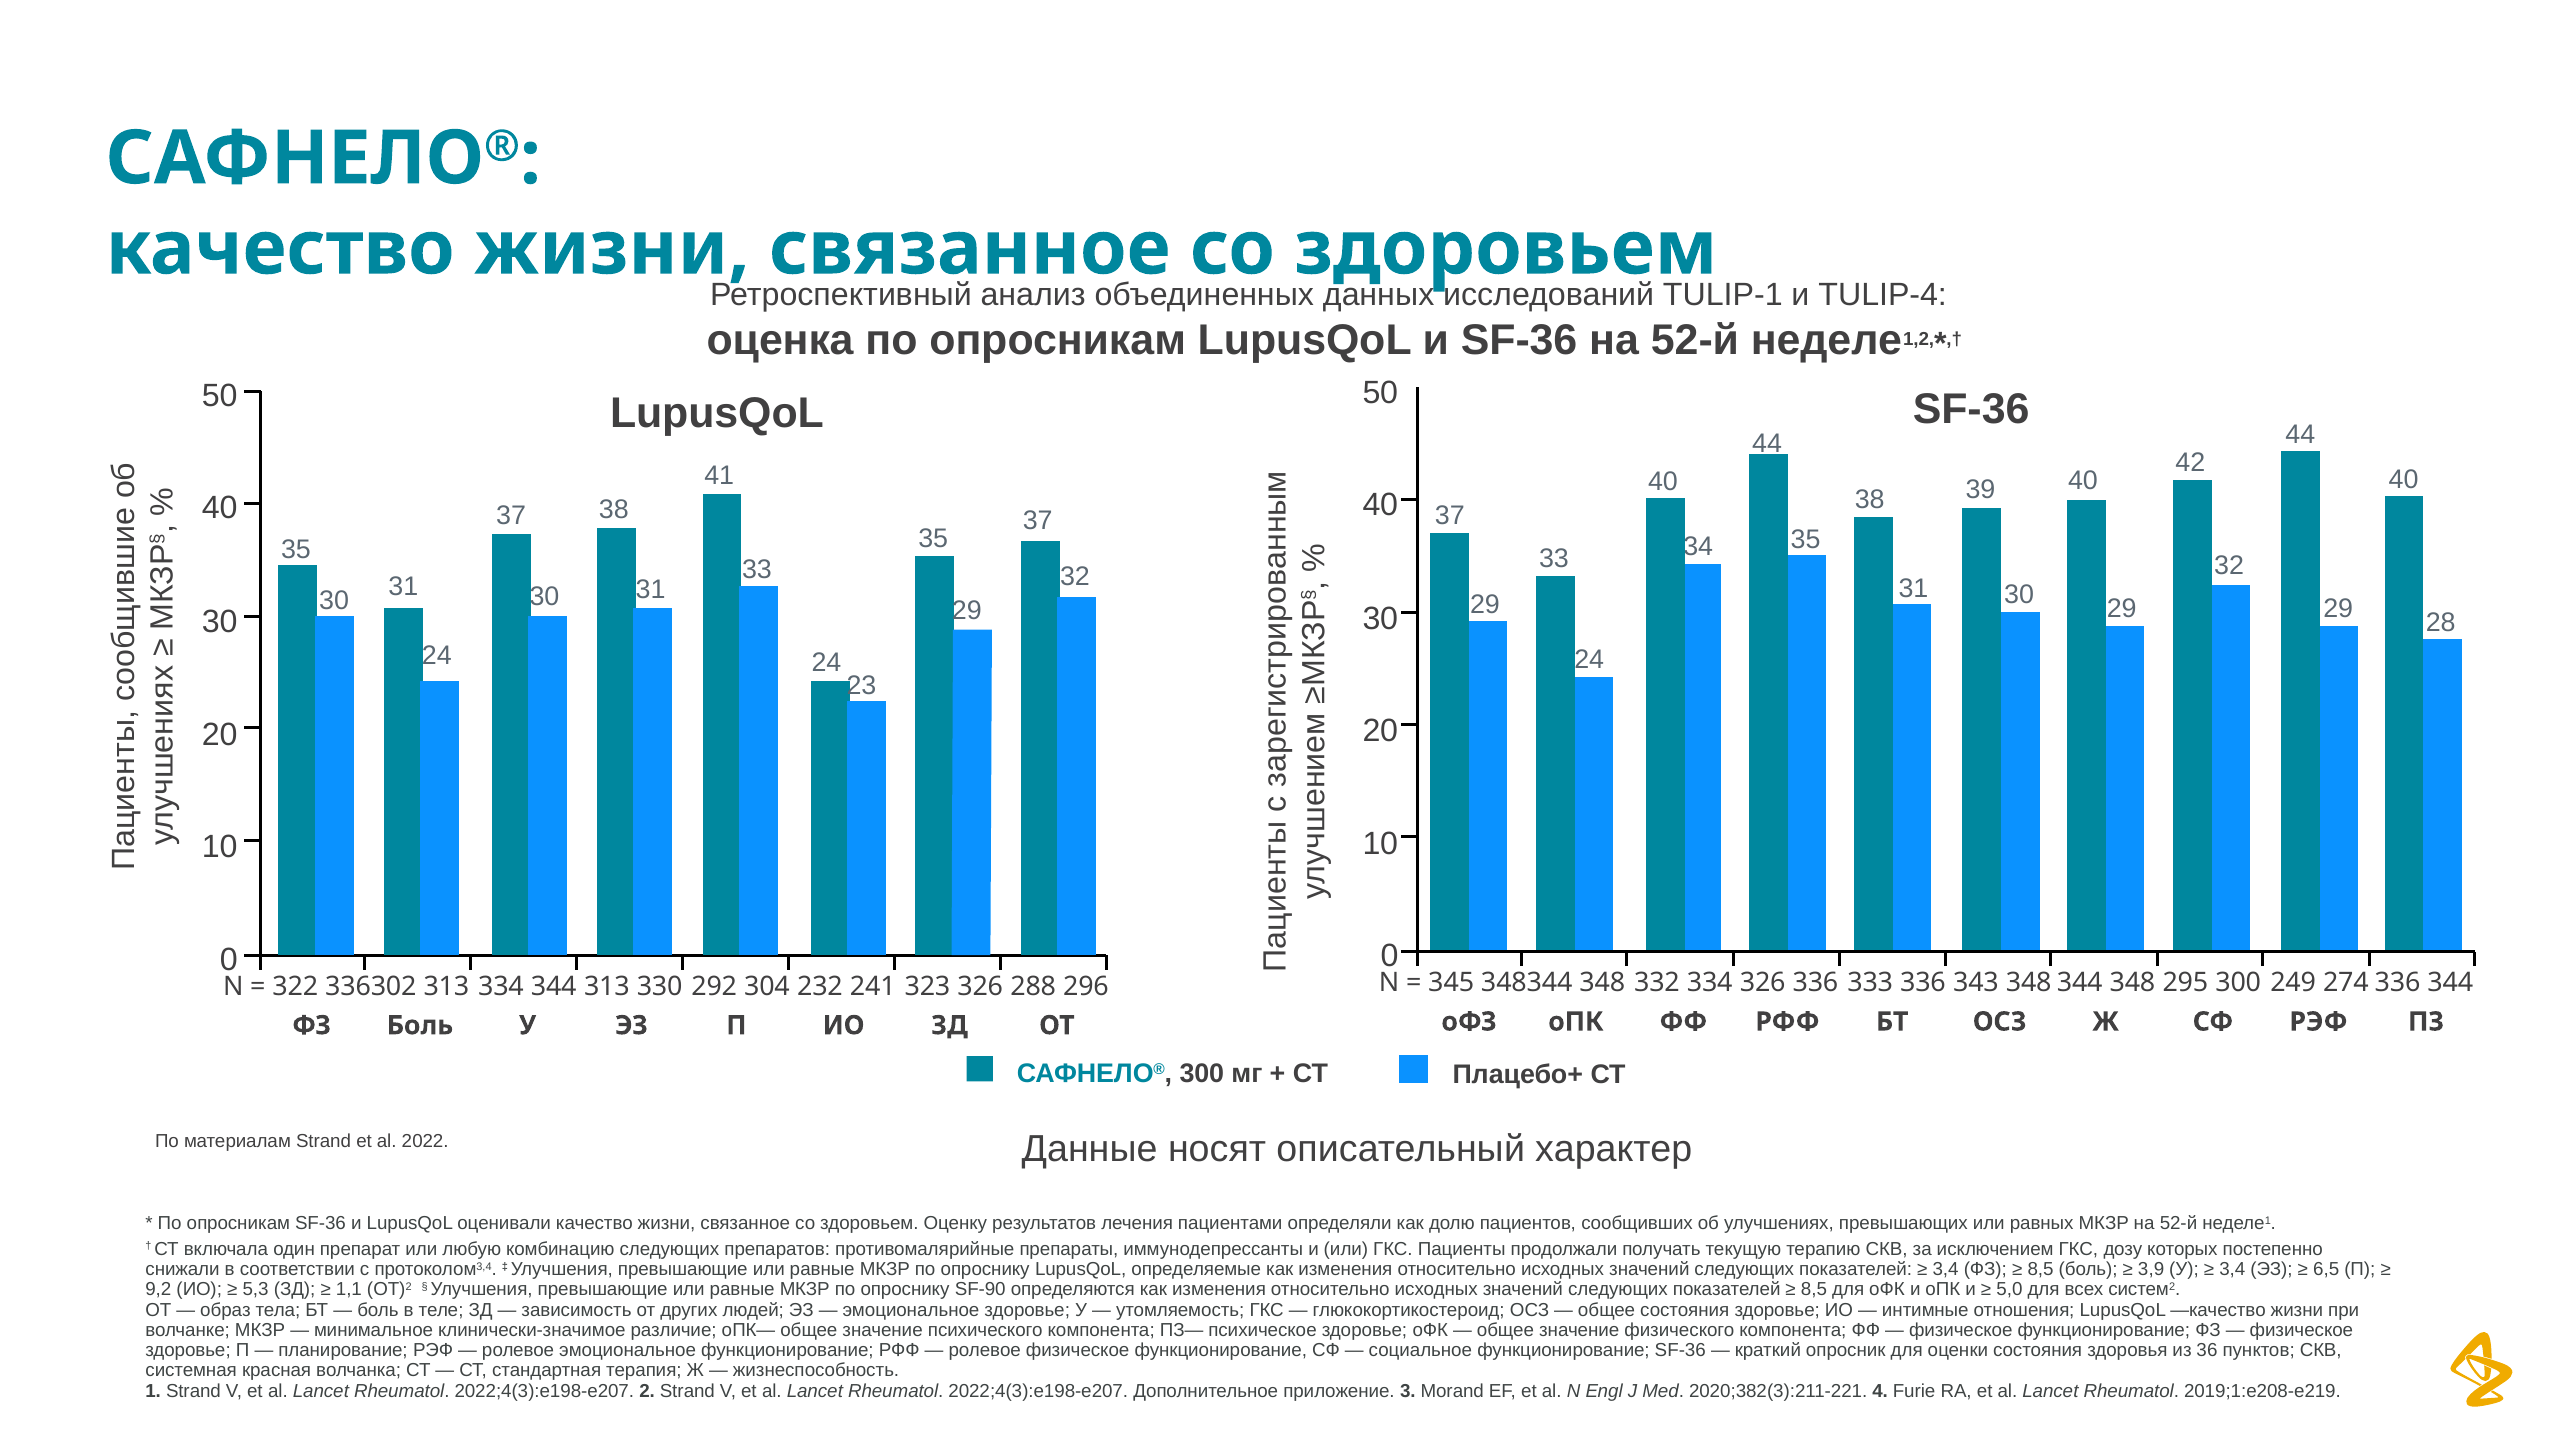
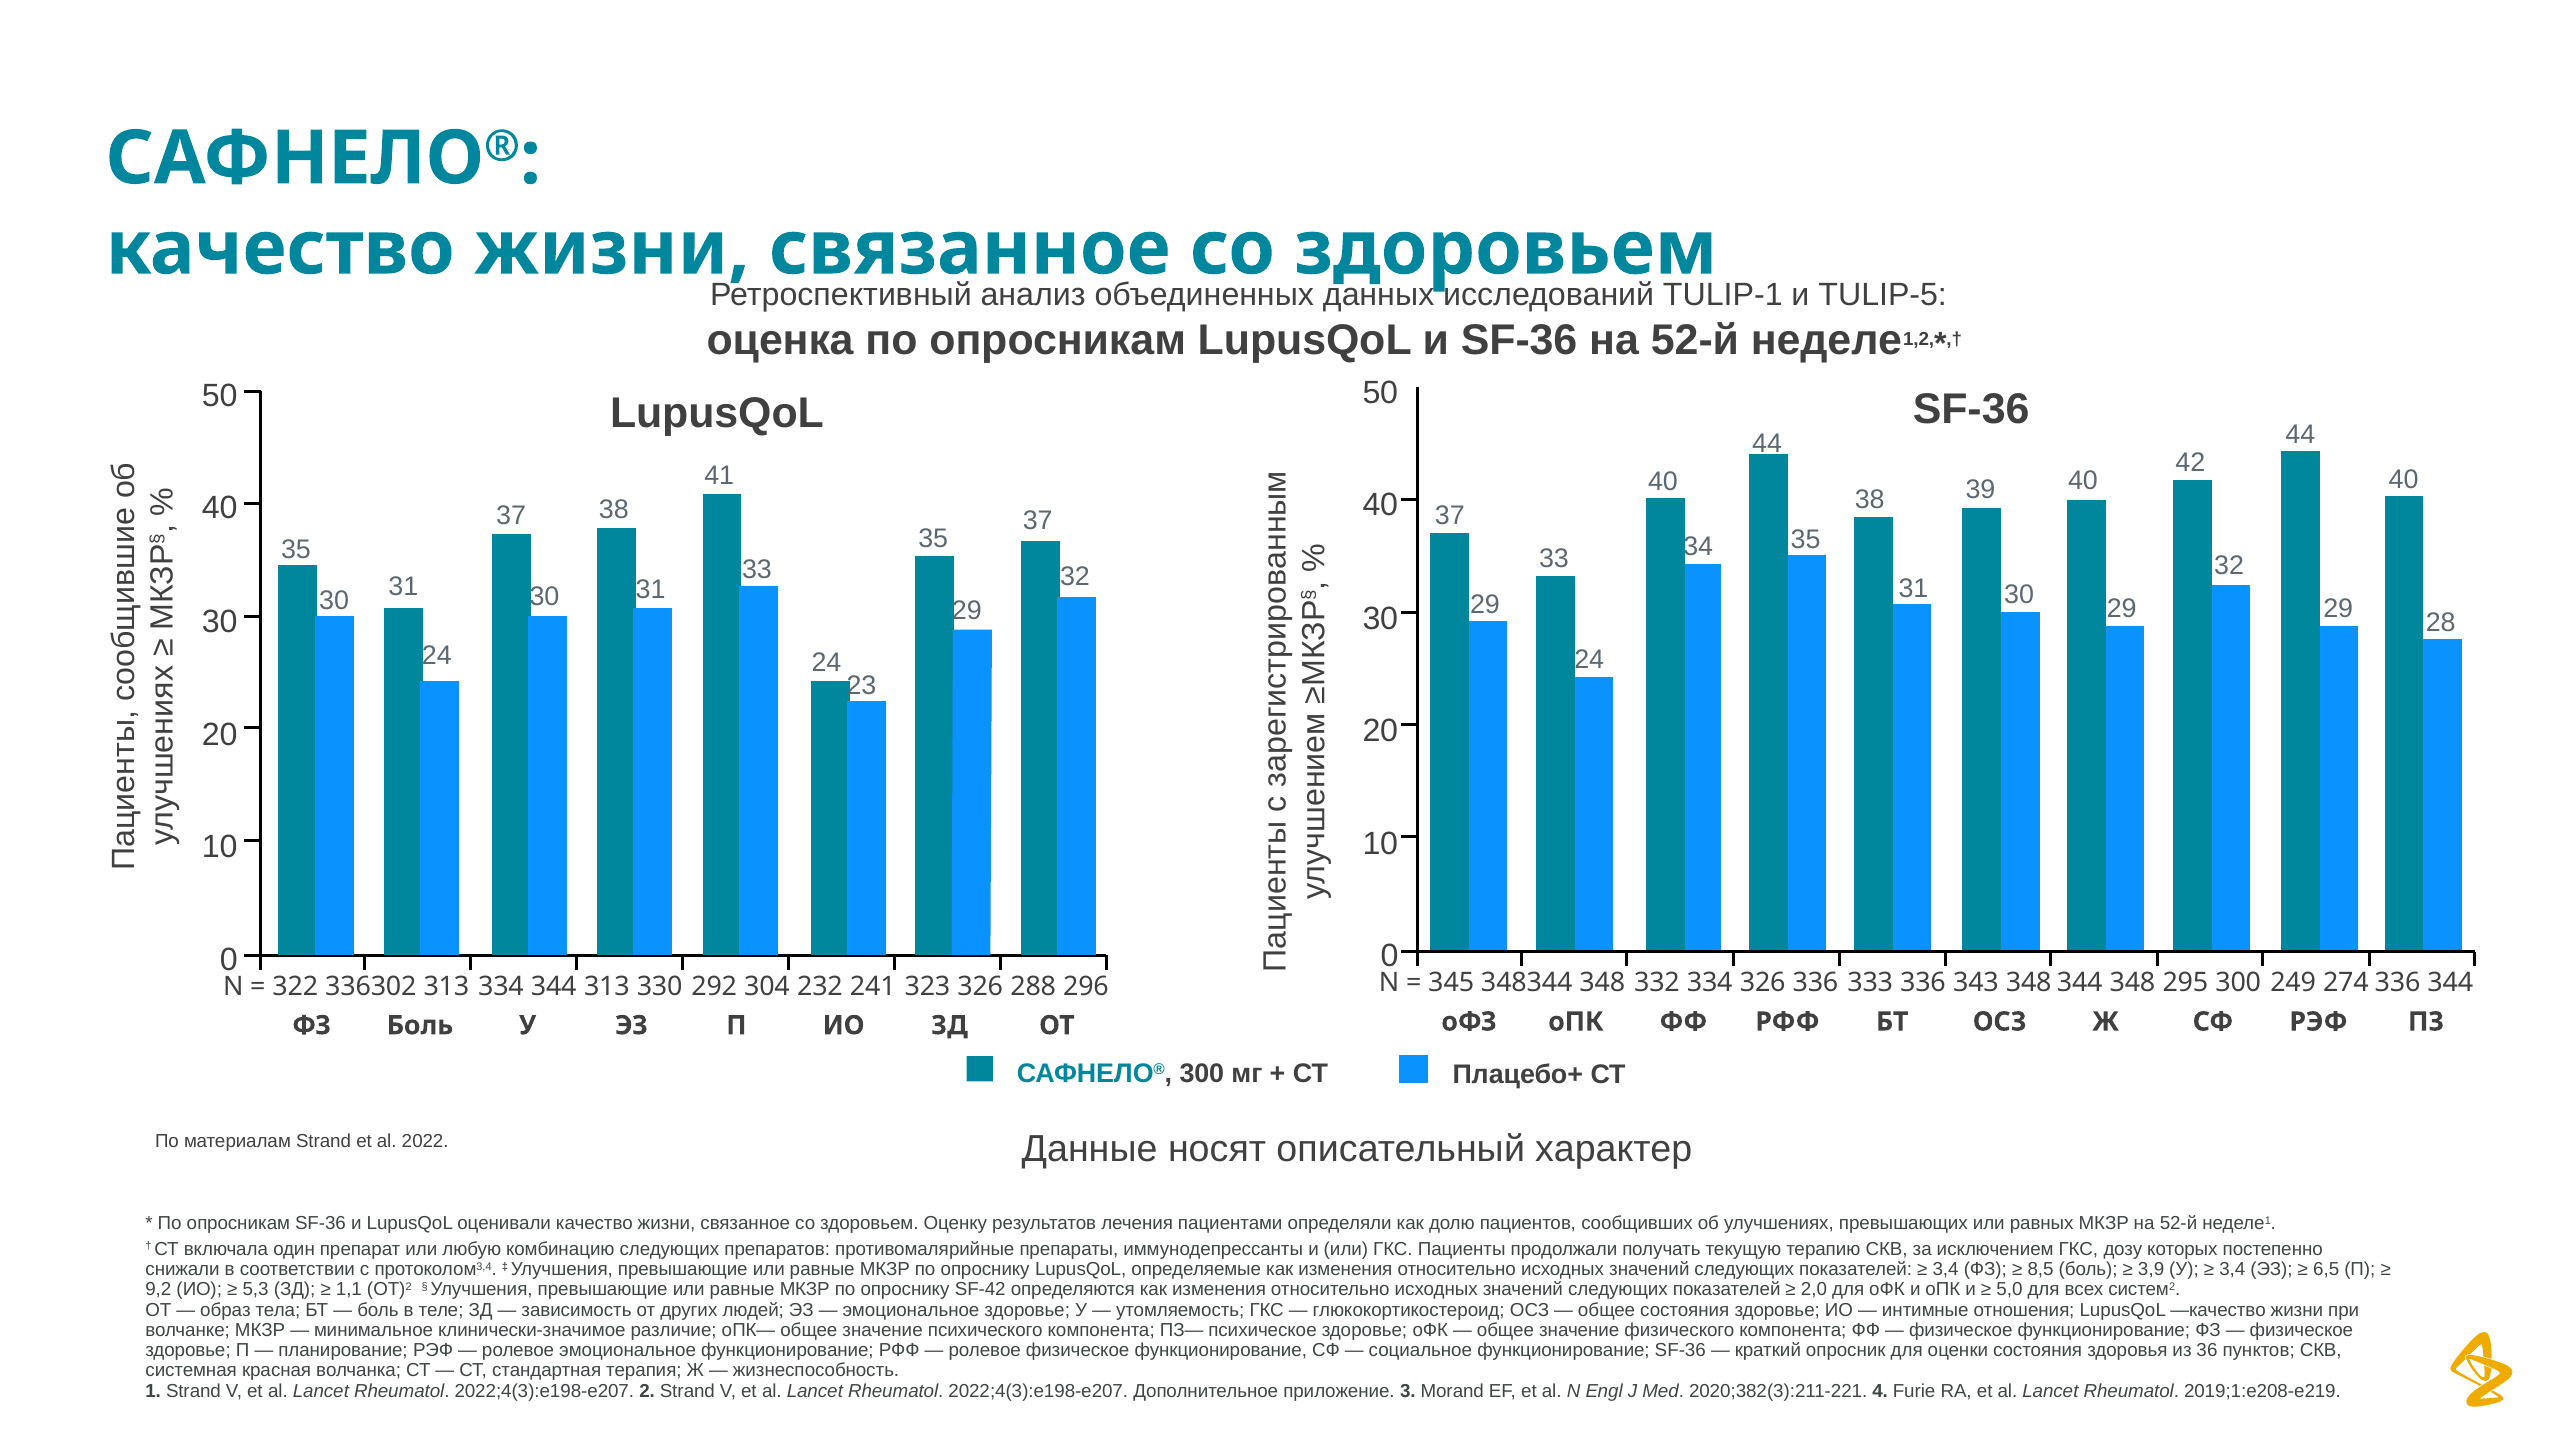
TULIP-4: TULIP-4 -> TULIP-5
SF-90: SF-90 -> SF-42
8,5 at (1814, 1290): 8,5 -> 2,0
